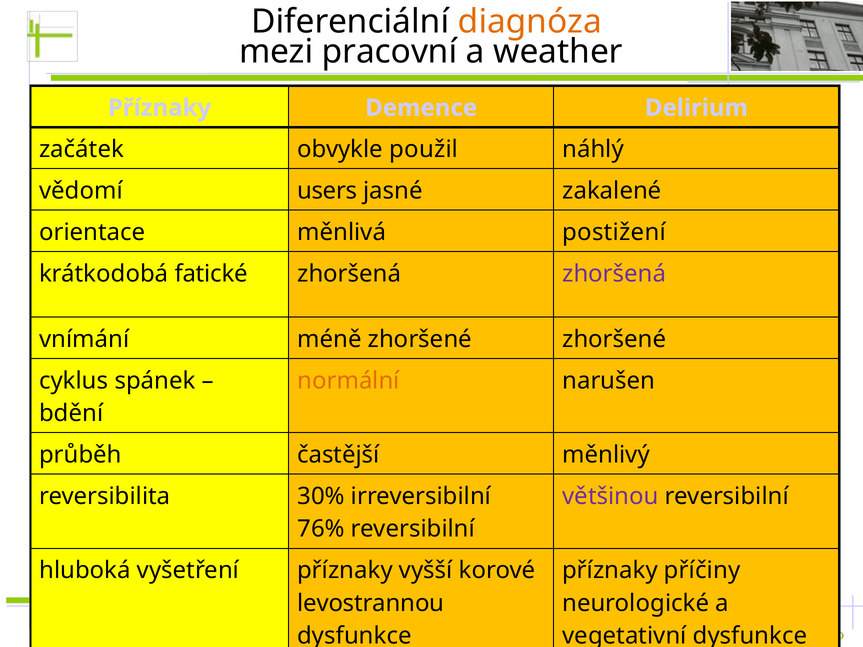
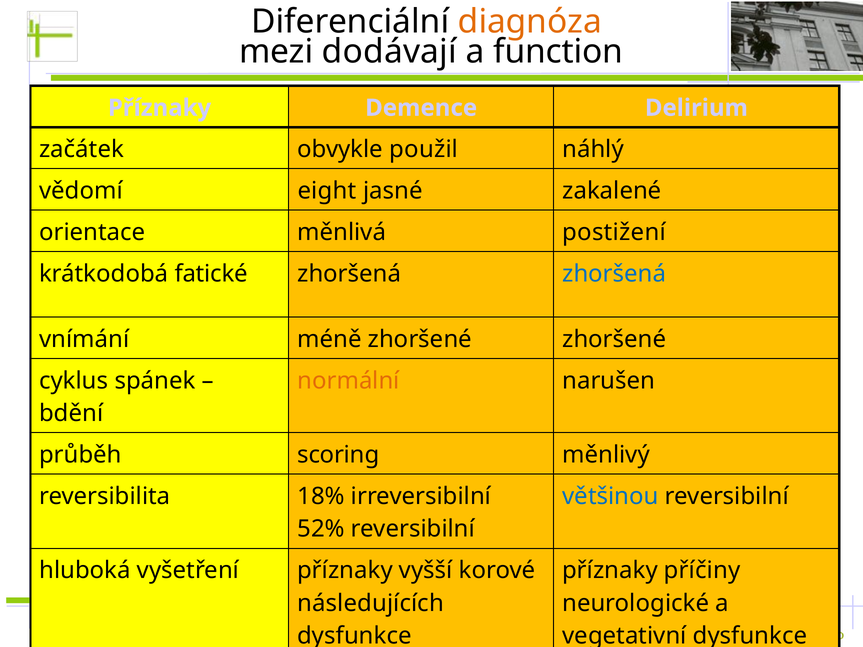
pracovní: pracovní -> dodávají
weather: weather -> function
users: users -> eight
zhoršená at (614, 274) colour: purple -> blue
častější: častější -> scoring
30%: 30% -> 18%
většinou colour: purple -> blue
76%: 76% -> 52%
levostrannou: levostrannou -> následujících
